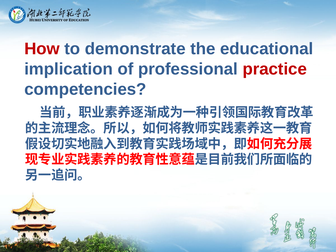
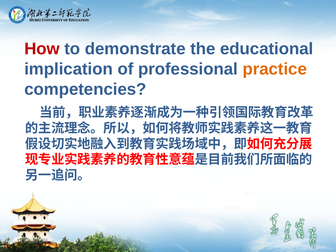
practice colour: red -> orange
